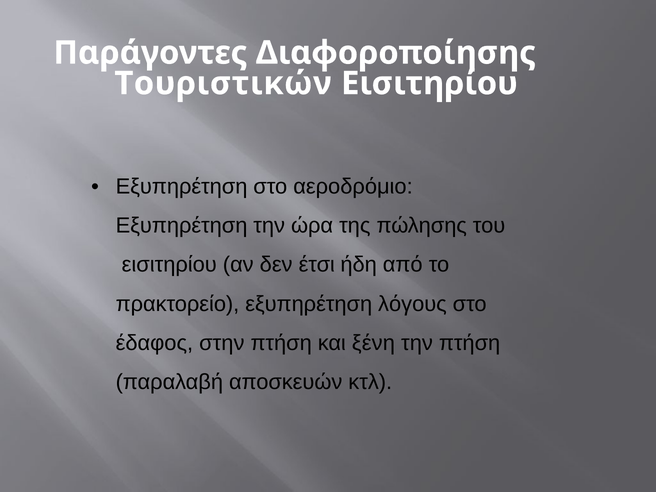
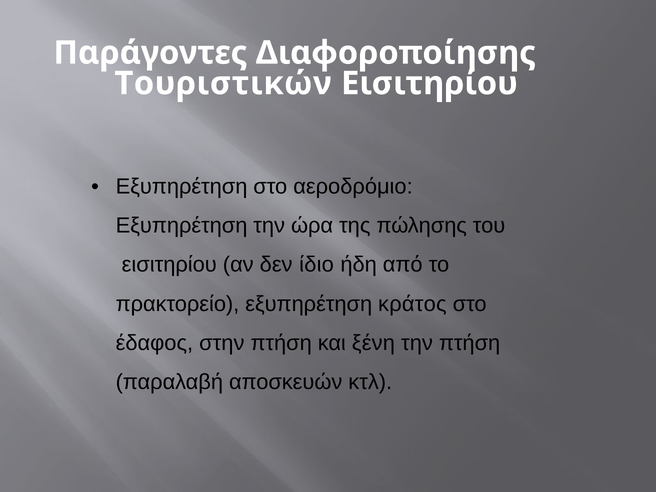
έτσι: έτσι -> ίδιο
λόγους: λόγους -> κράτος
